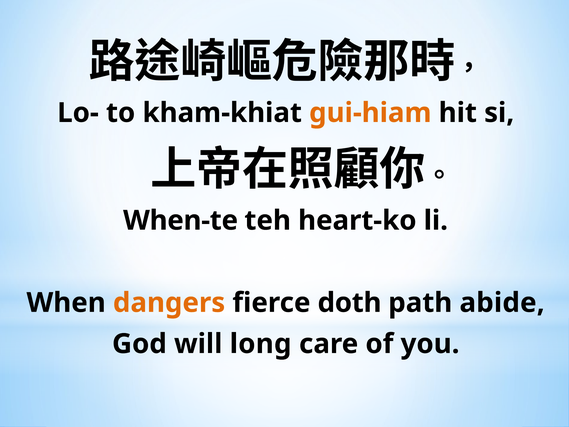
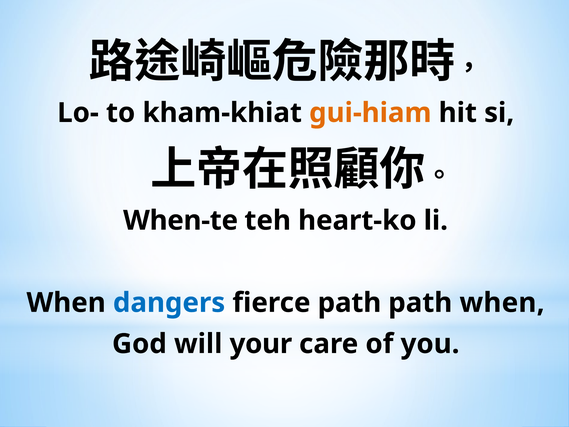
dangers colour: orange -> blue
fierce doth: doth -> path
path abide: abide -> when
long: long -> your
